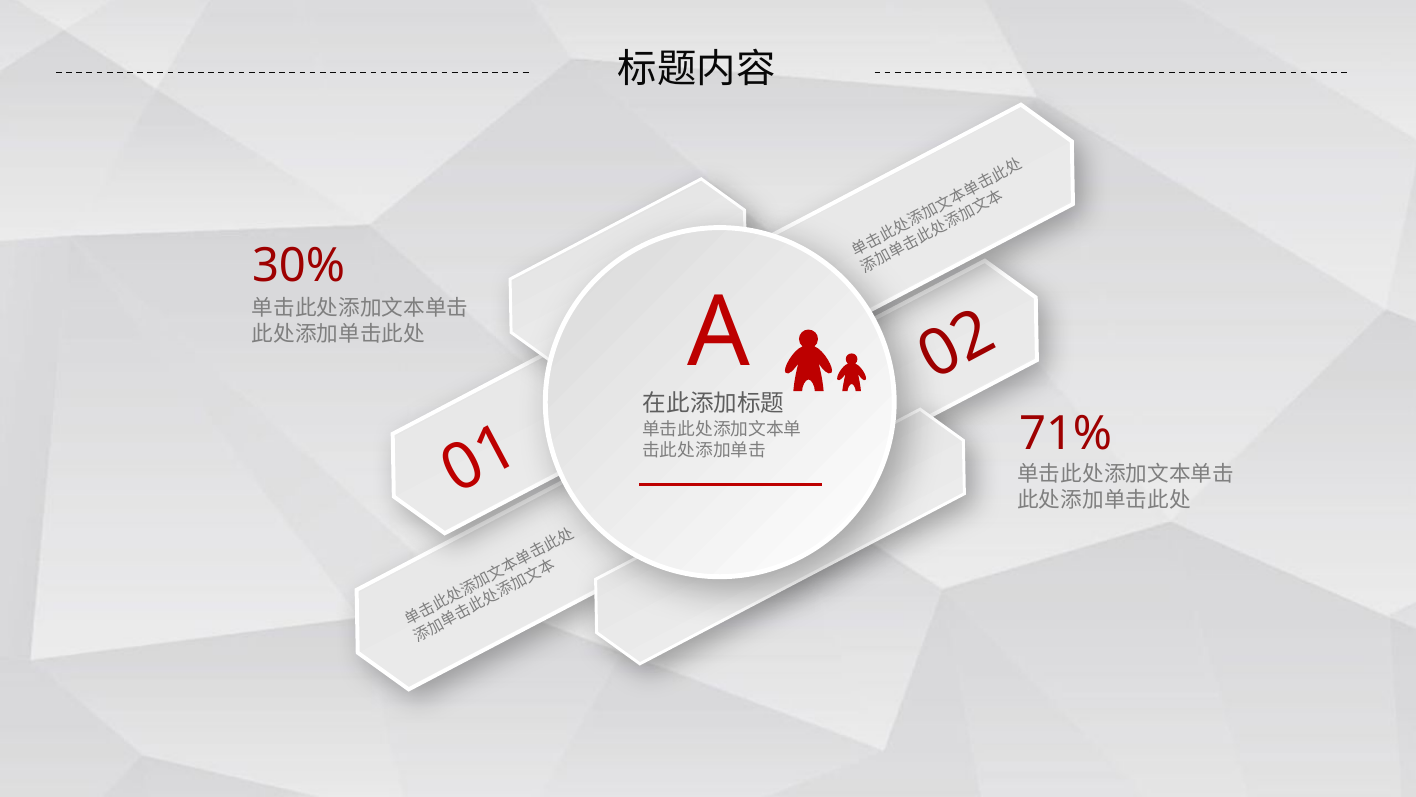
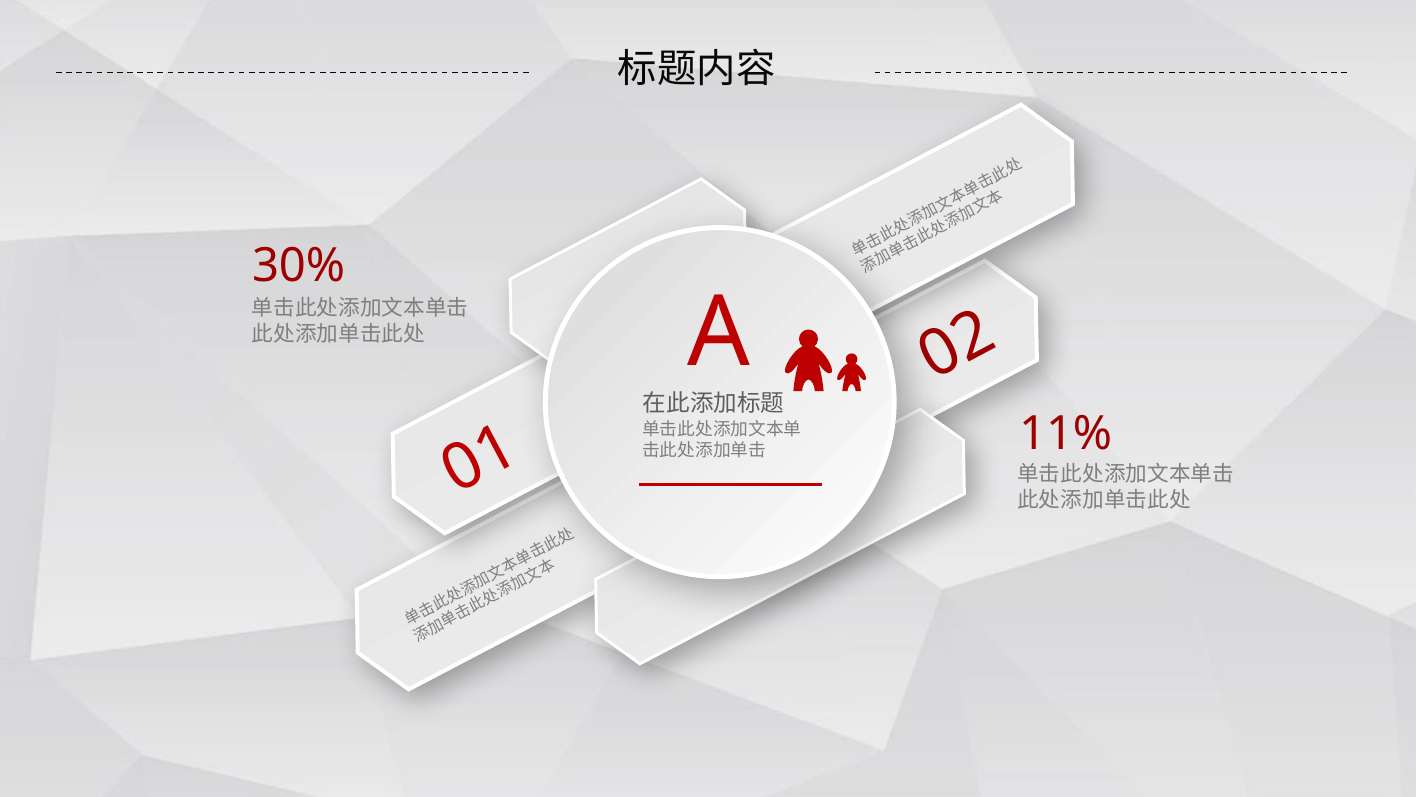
71%: 71% -> 11%
